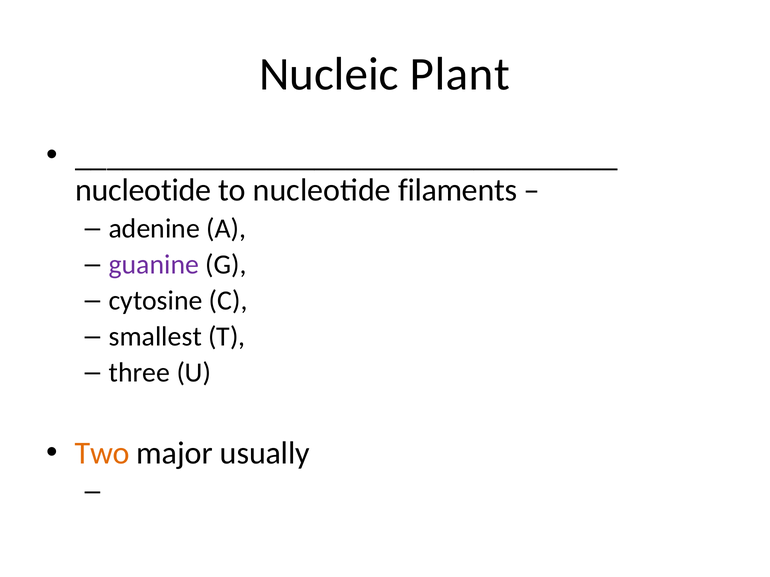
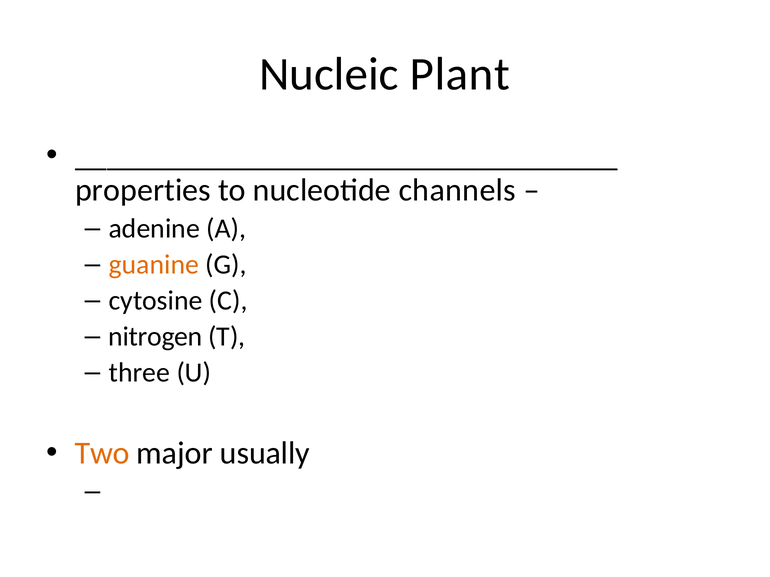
nucleotide at (143, 190): nucleotide -> properties
filaments: filaments -> channels
guanine colour: purple -> orange
smallest: smallest -> nitrogen
